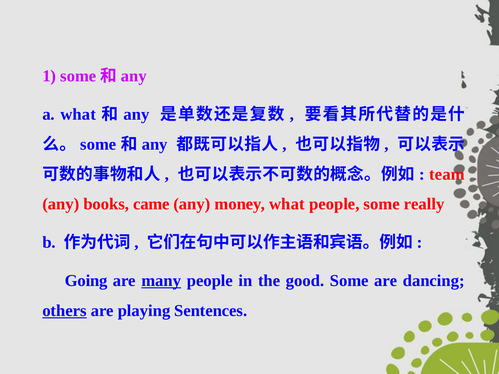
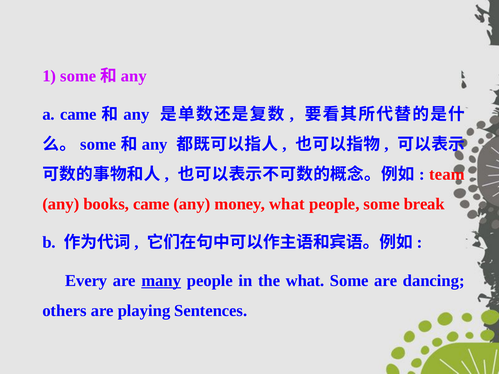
a what: what -> came
really: really -> break
Going: Going -> Every
the good: good -> what
others underline: present -> none
